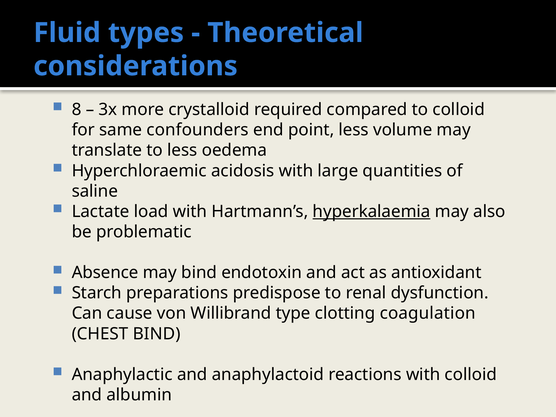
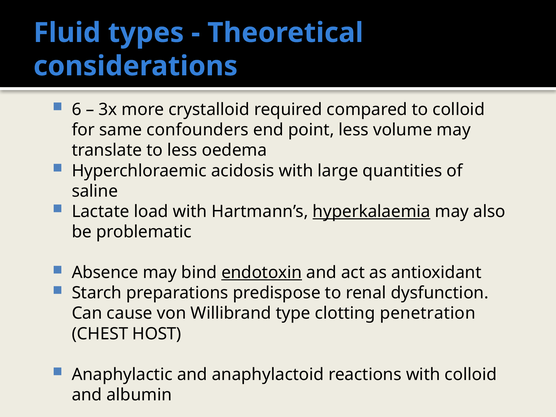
8: 8 -> 6
endotoxin underline: none -> present
coagulation: coagulation -> penetration
CHEST BIND: BIND -> HOST
